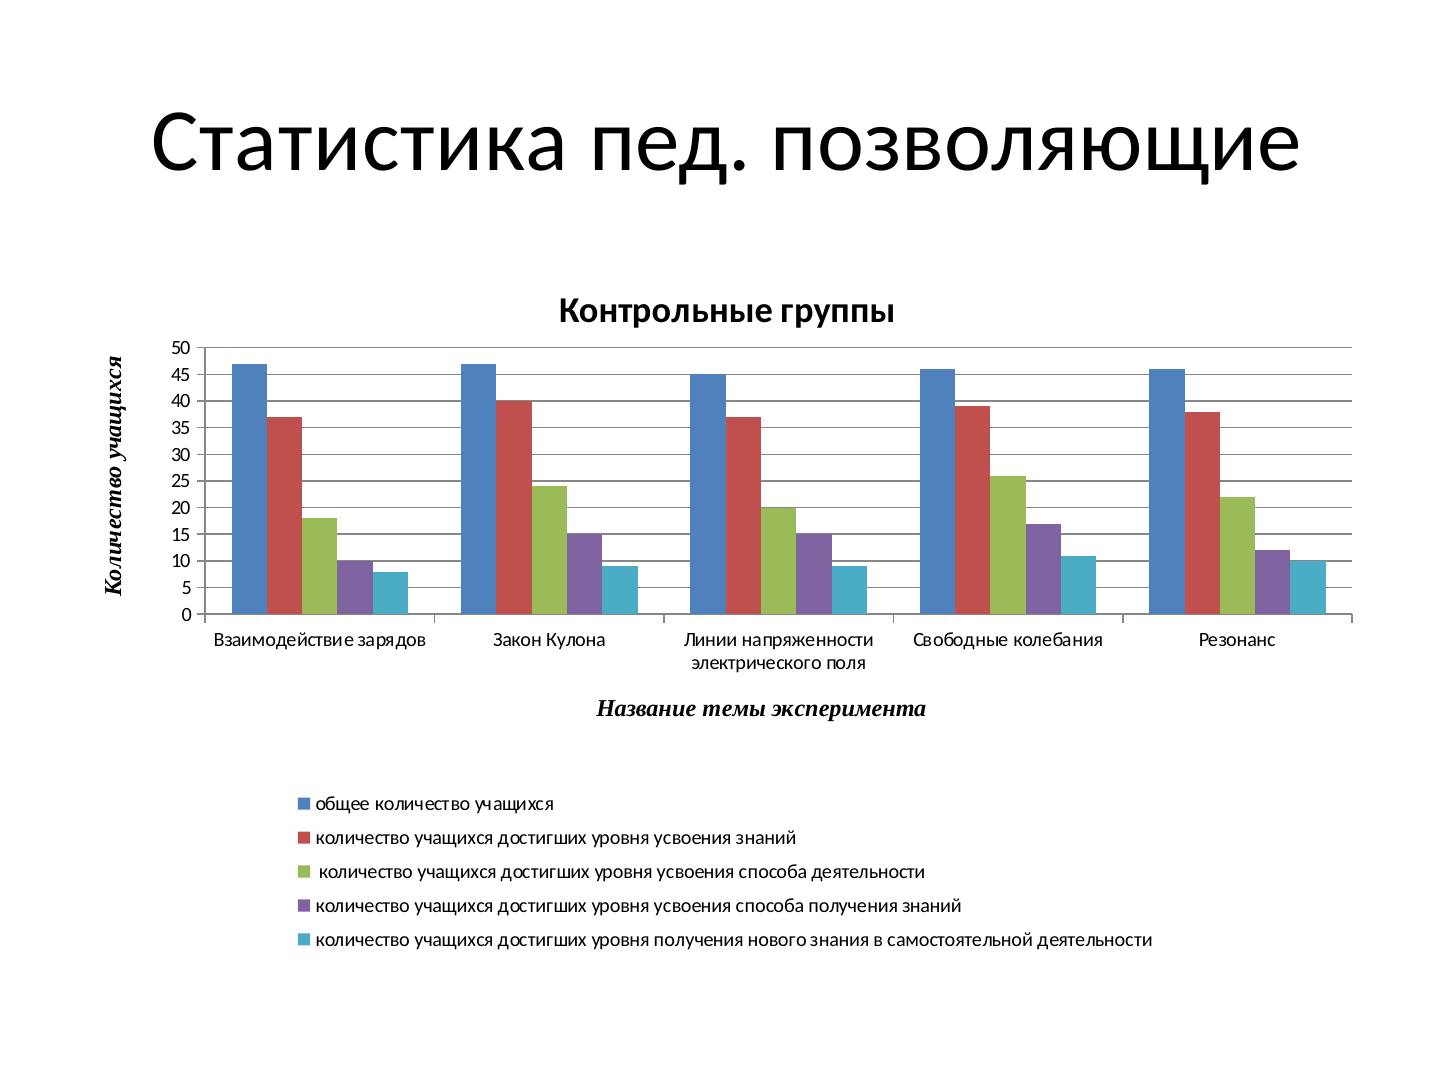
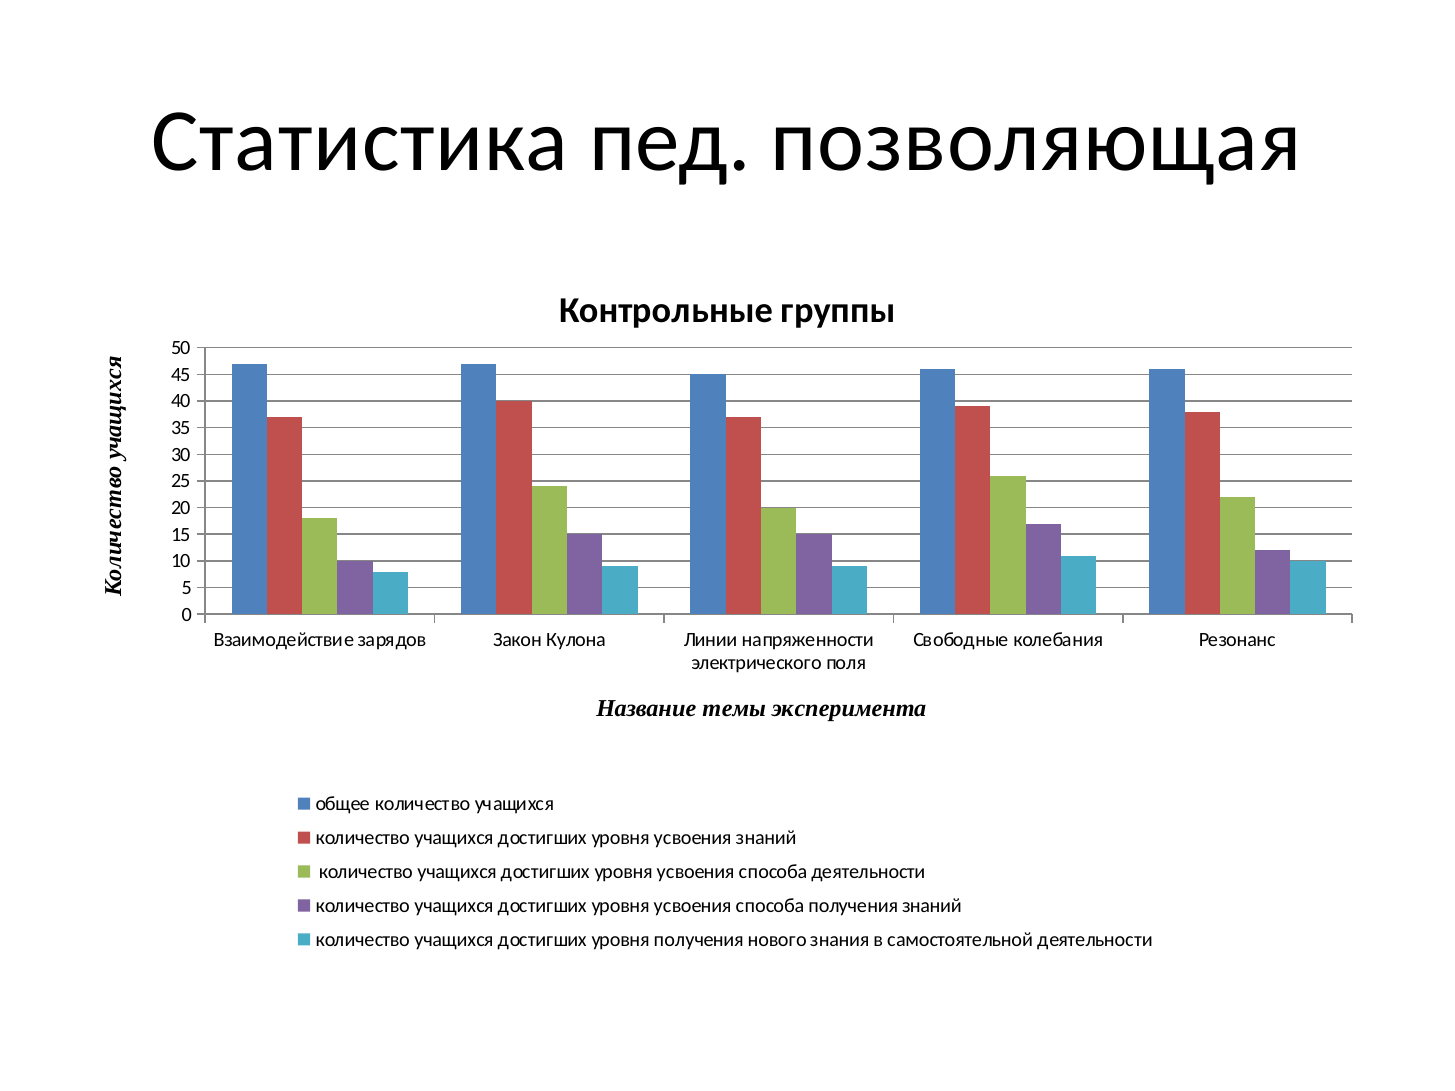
позволяющие: позволяющие -> позволяющая
